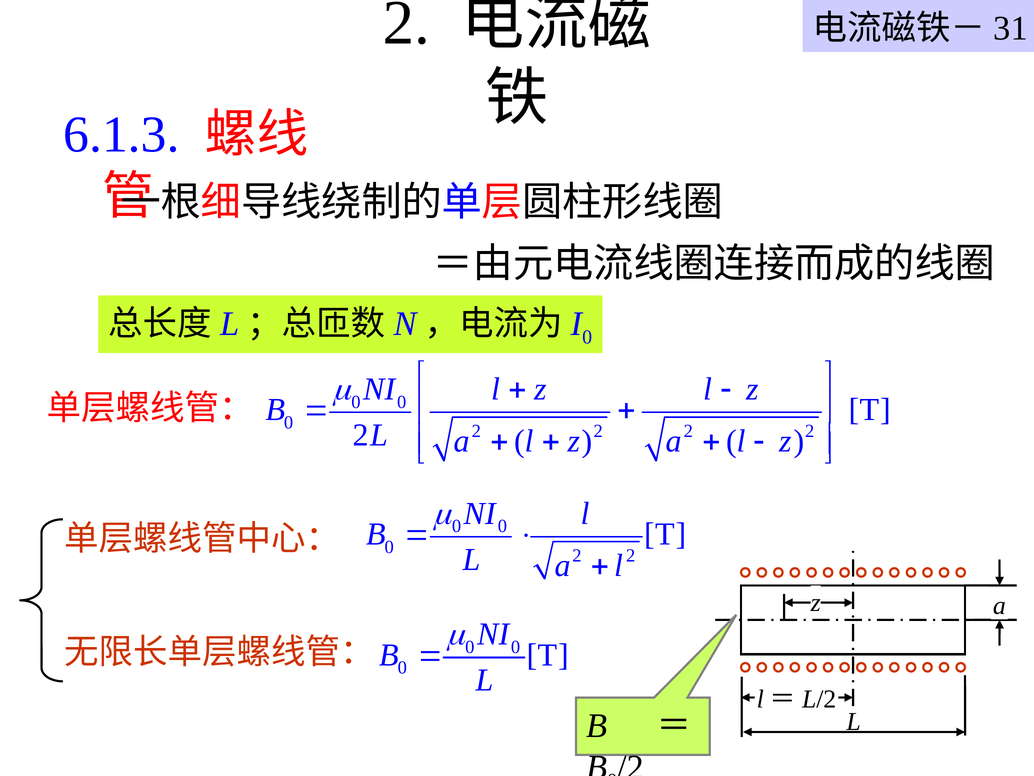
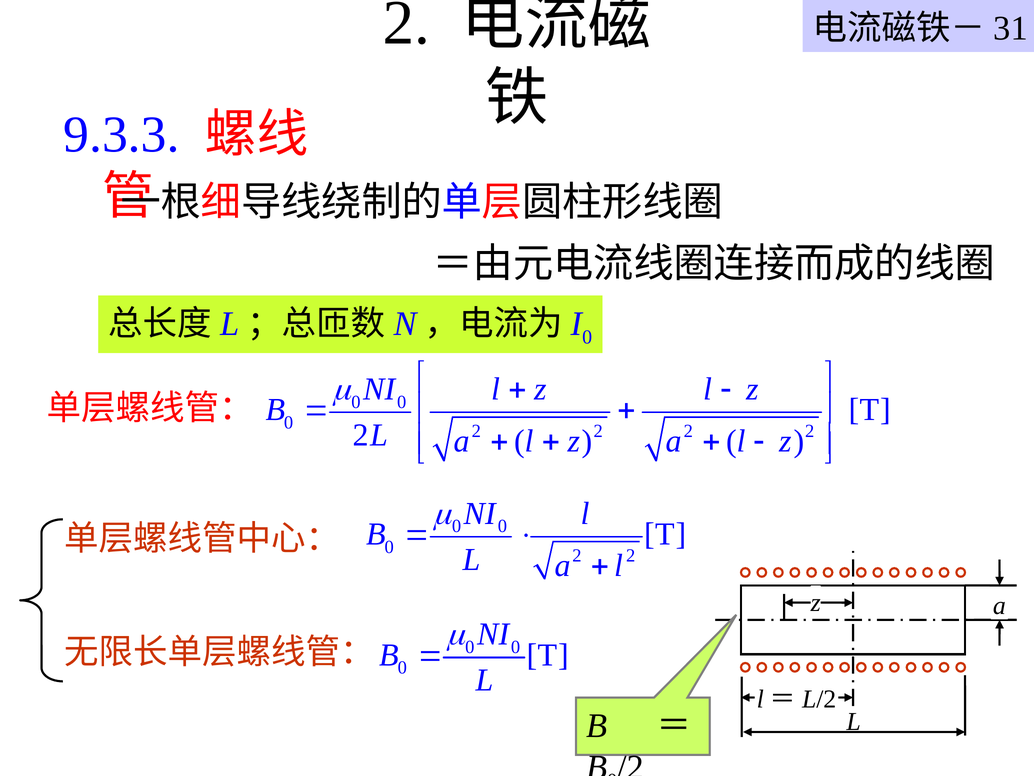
6.1.3: 6.1.3 -> 9.3.3
